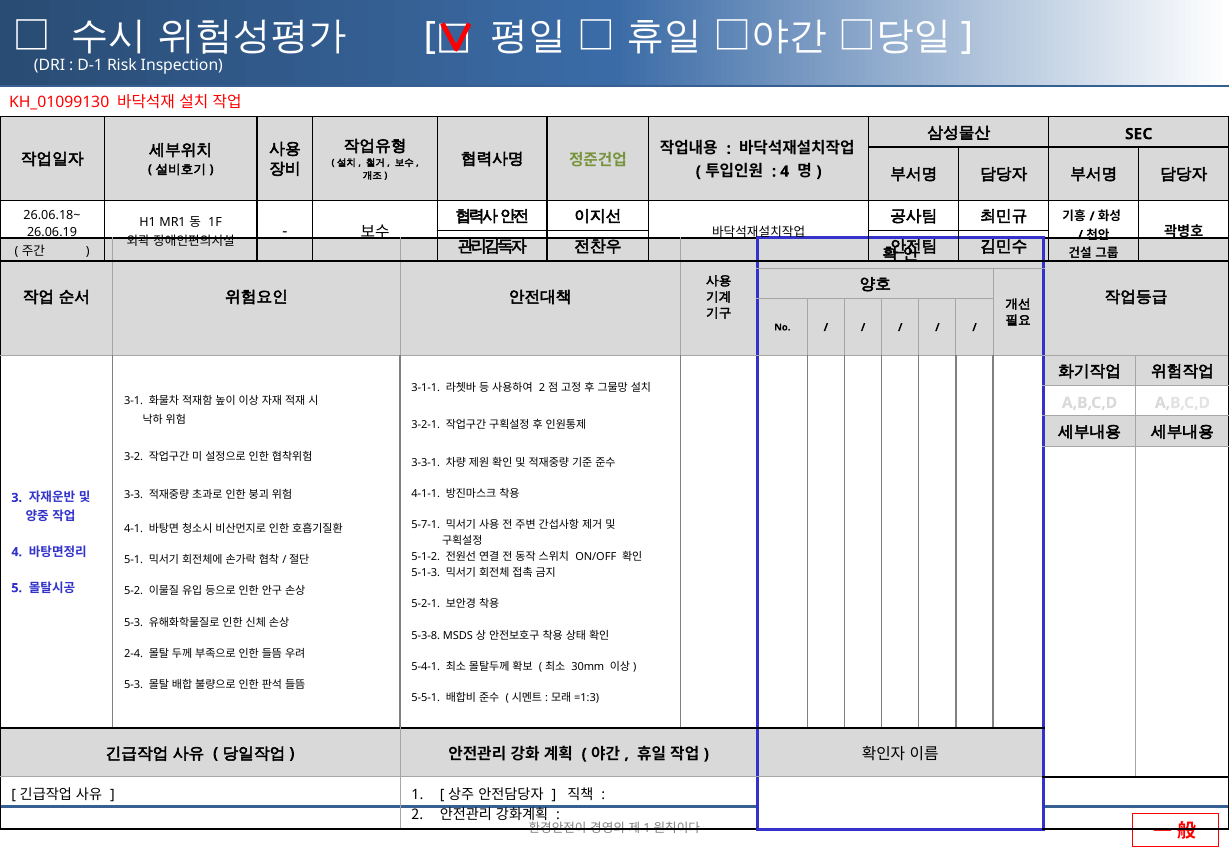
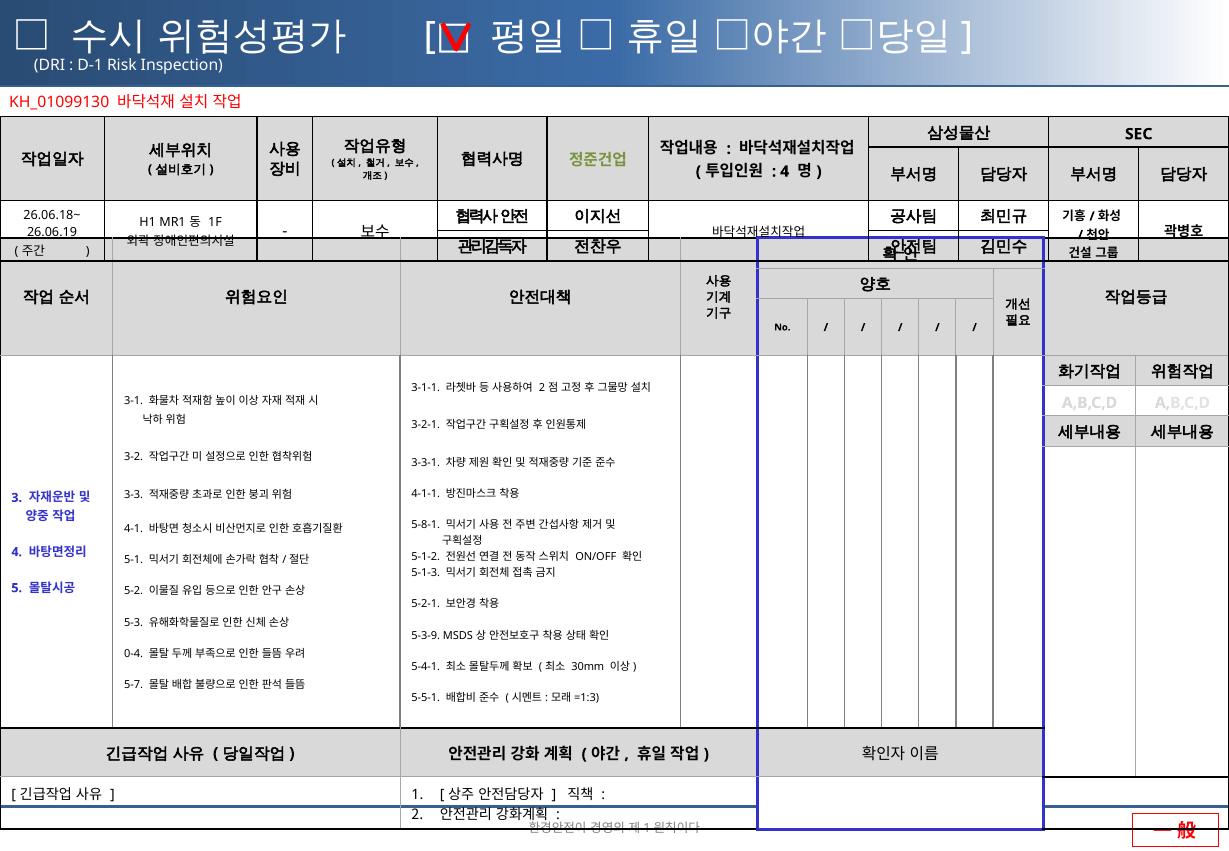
5-7-1: 5-7-1 -> 5-8-1
5-3-8: 5-3-8 -> 5-3-9
2-4: 2-4 -> 0-4
5-3 at (134, 685): 5-3 -> 5-7
